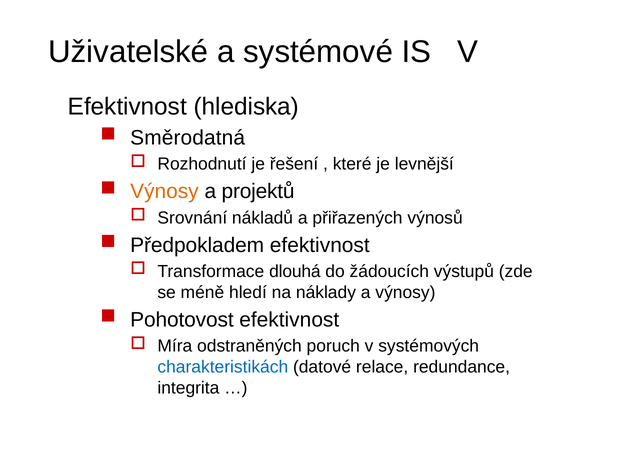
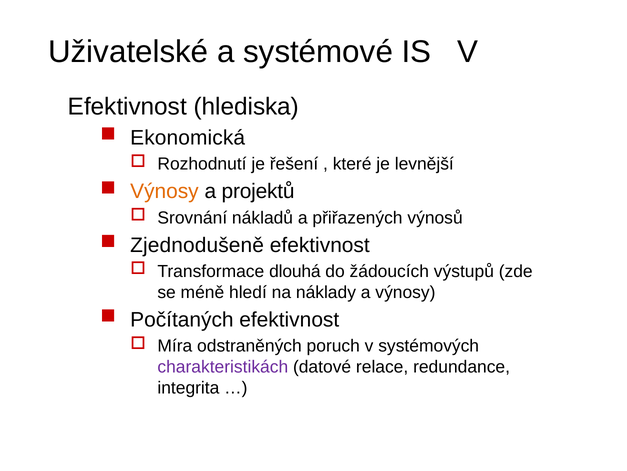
Směrodatná: Směrodatná -> Ekonomická
Předpokladem: Předpokladem -> Zjednodušeně
Pohotovost: Pohotovost -> Počítaných
charakteristikách colour: blue -> purple
